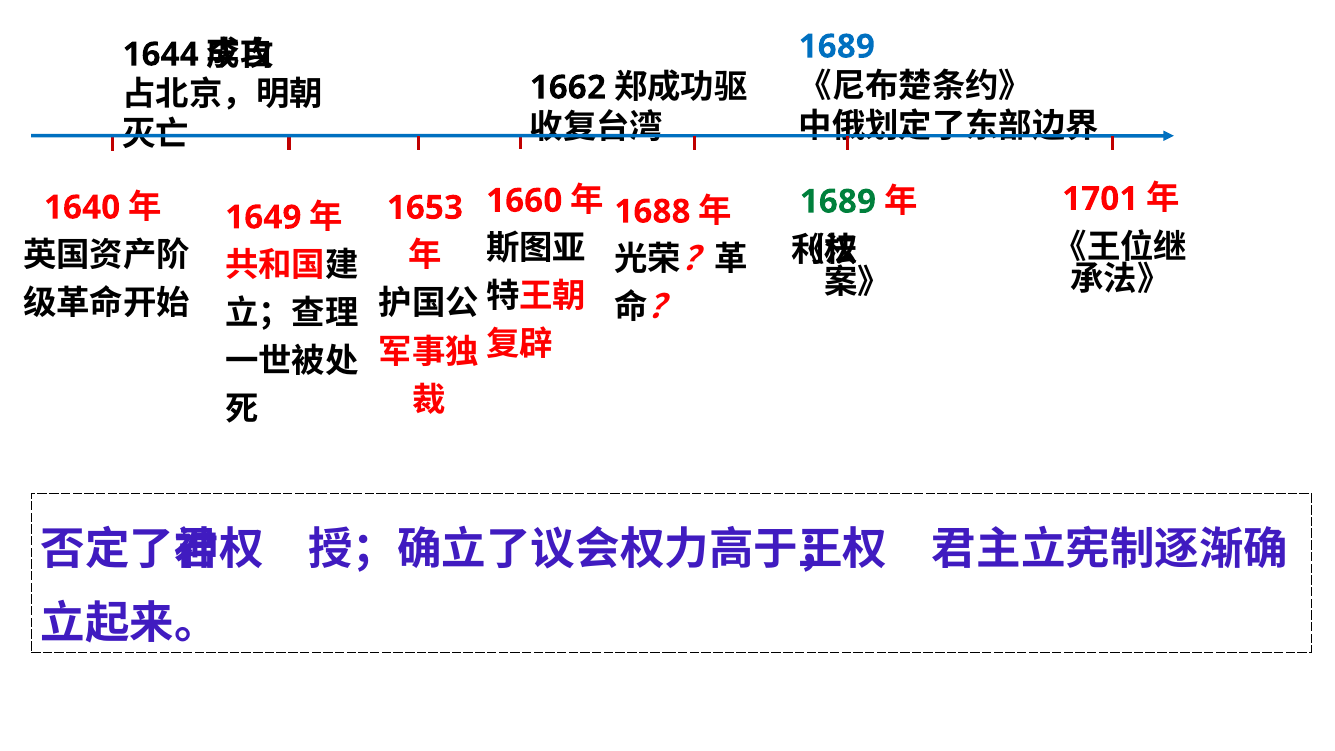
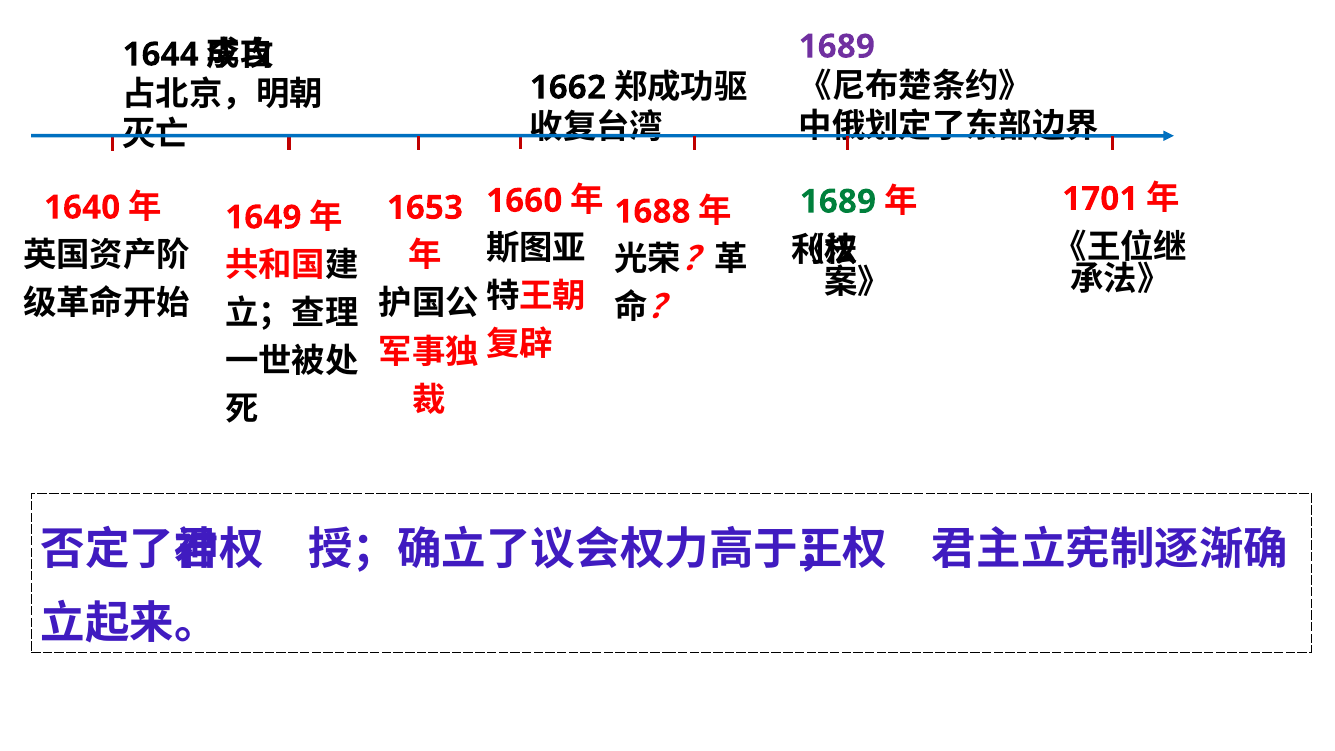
1689 at (837, 47) colour: blue -> purple
